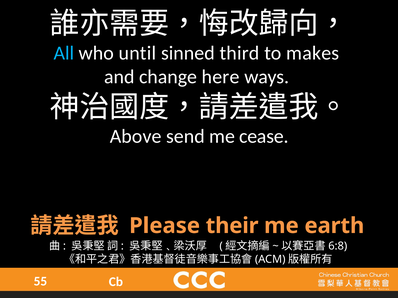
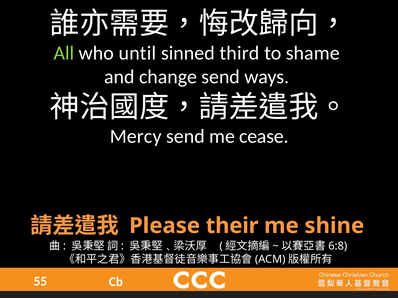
All colour: light blue -> light green
makes: makes -> shame
change here: here -> send
Above: Above -> Mercy
earth: earth -> shine
